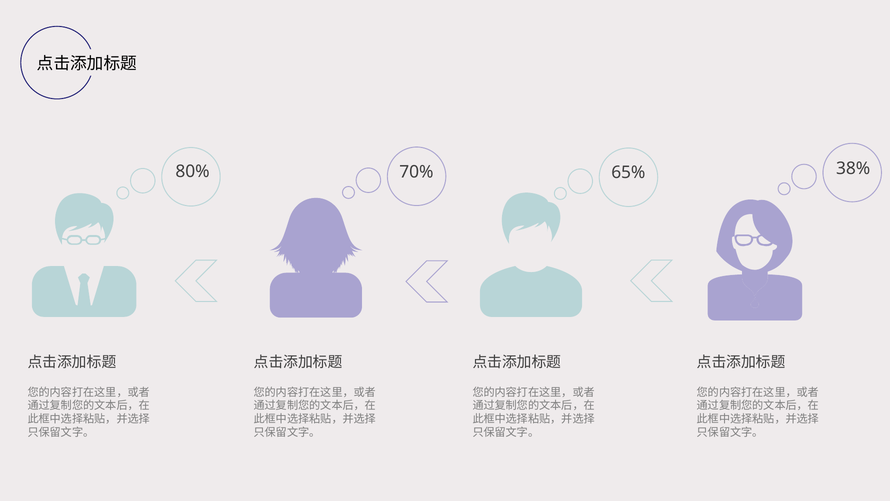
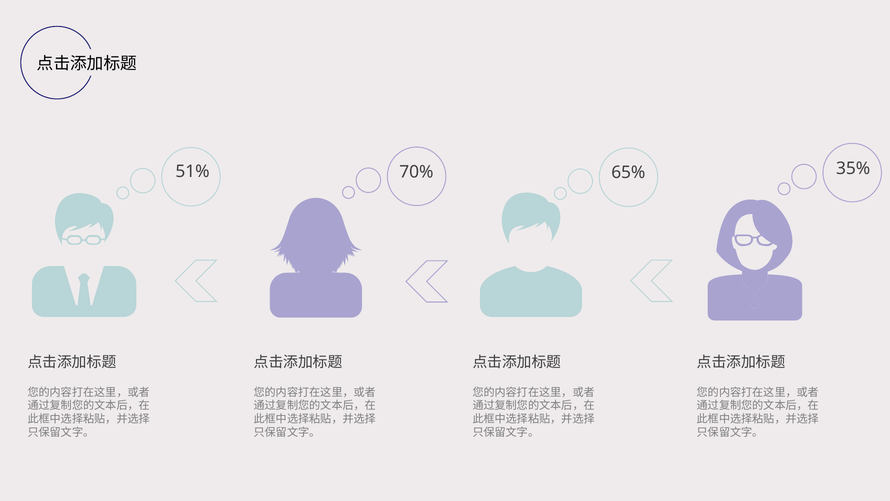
80%: 80% -> 51%
38%: 38% -> 35%
